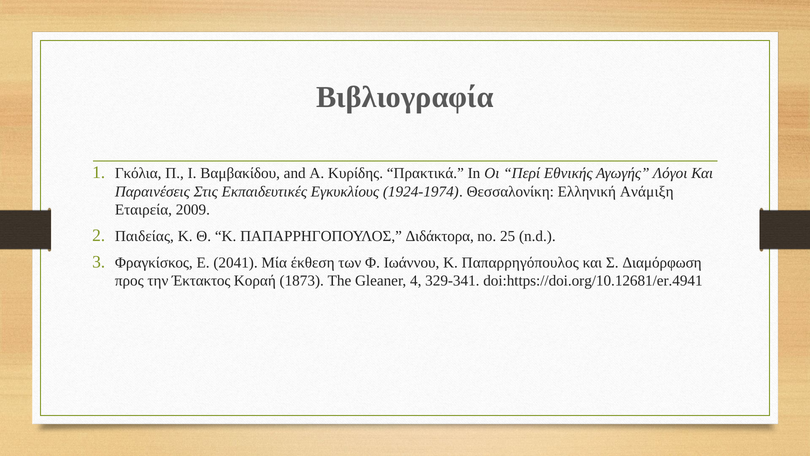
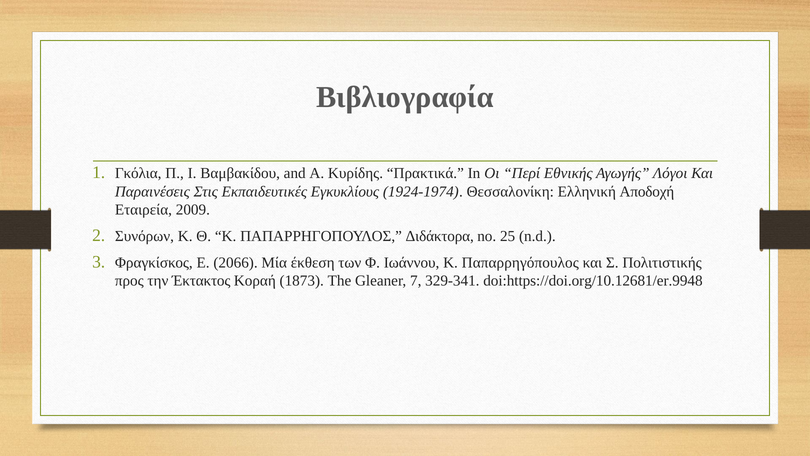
Ανάμιξη: Ανάμιξη -> Αποδοχή
Παιδείας: Παιδείας -> Συνόρων
2041: 2041 -> 2066
Διαμόρφωση: Διαμόρφωση -> Πολιτιστικής
4: 4 -> 7
doi:https://doi.org/10.12681/er.4941: doi:https://doi.org/10.12681/er.4941 -> doi:https://doi.org/10.12681/er.9948
